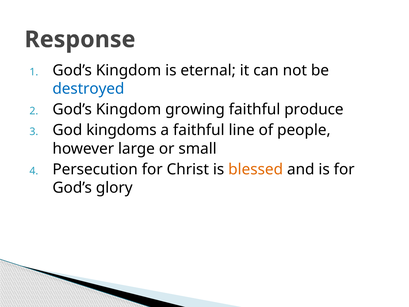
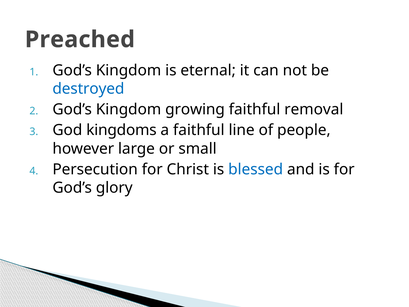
Response: Response -> Preached
produce: produce -> removal
blessed colour: orange -> blue
